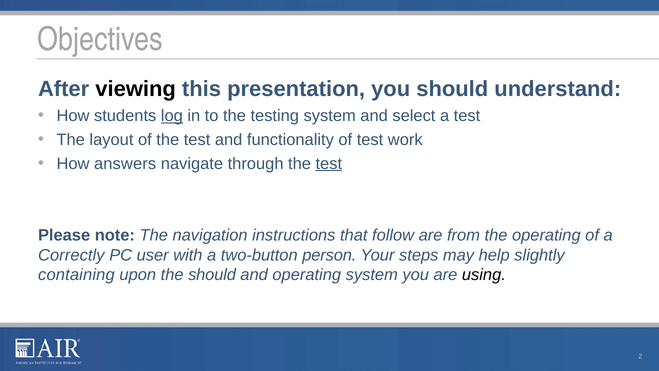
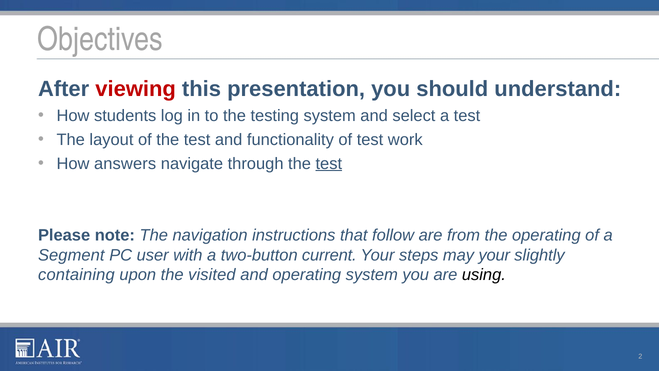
viewing colour: black -> red
log underline: present -> none
Correctly: Correctly -> Segment
person: person -> current
may help: help -> your
the should: should -> visited
